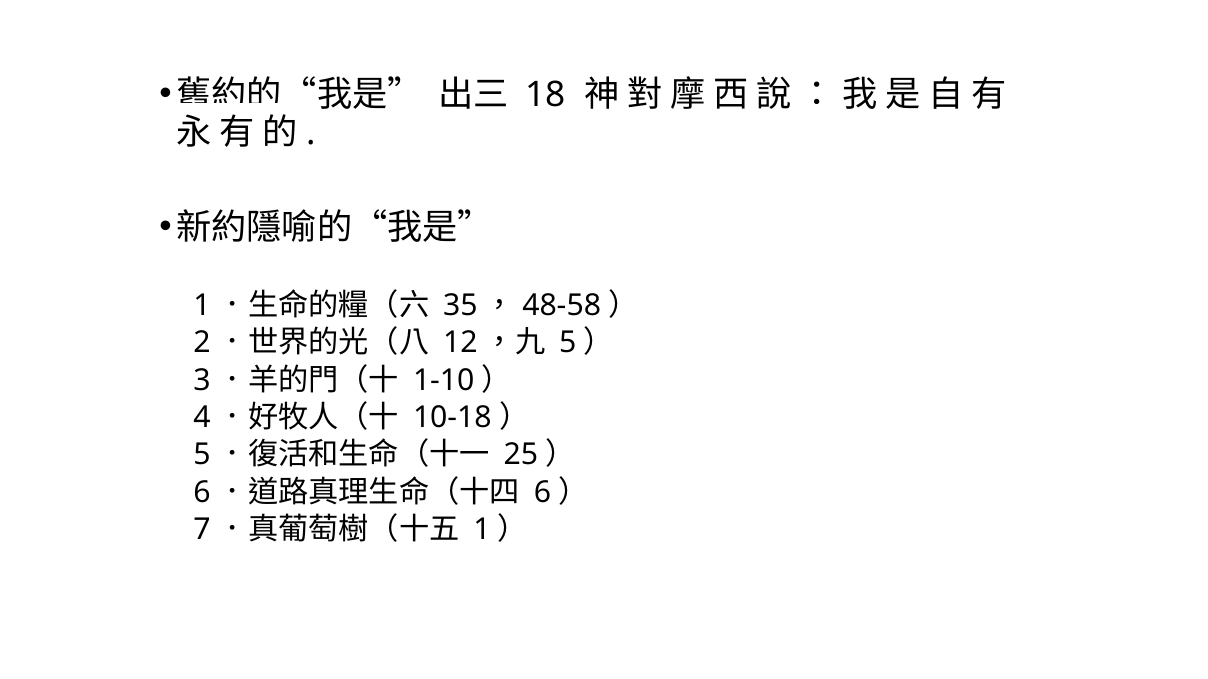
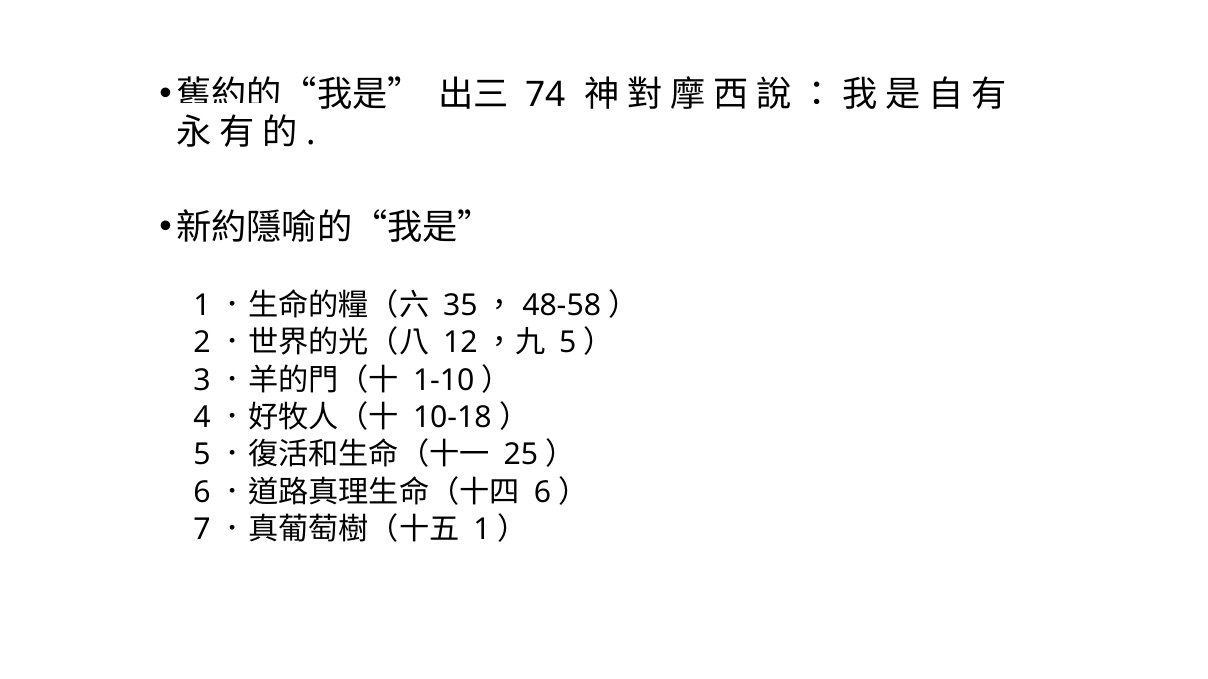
18: 18 -> 74
